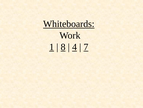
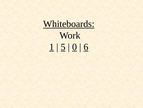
8: 8 -> 5
4: 4 -> 0
7: 7 -> 6
